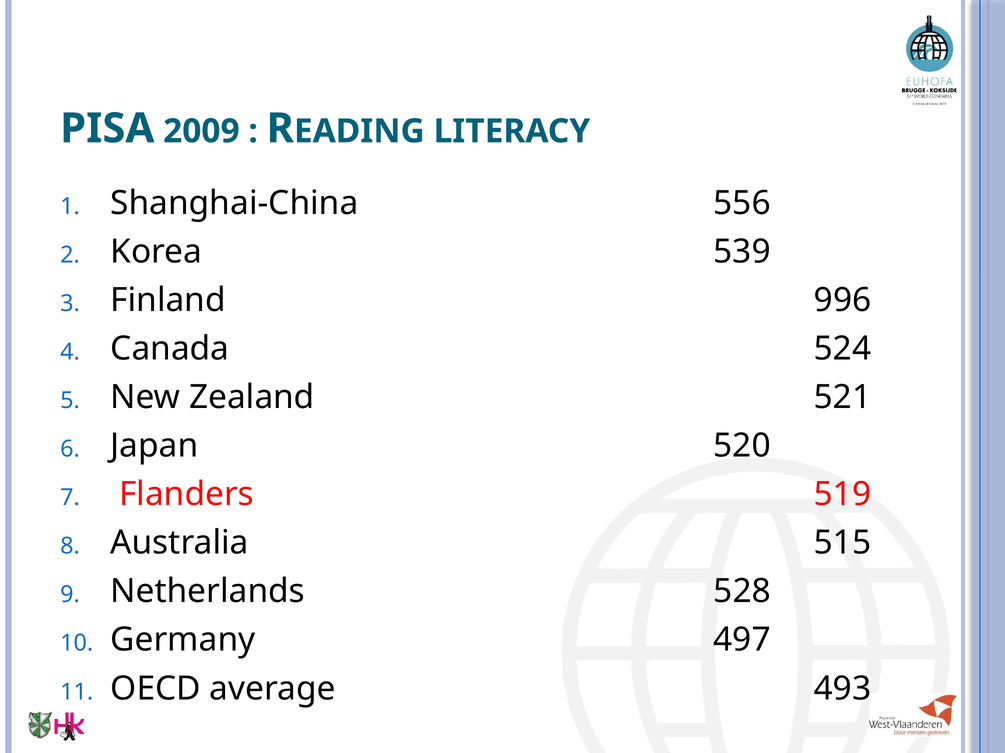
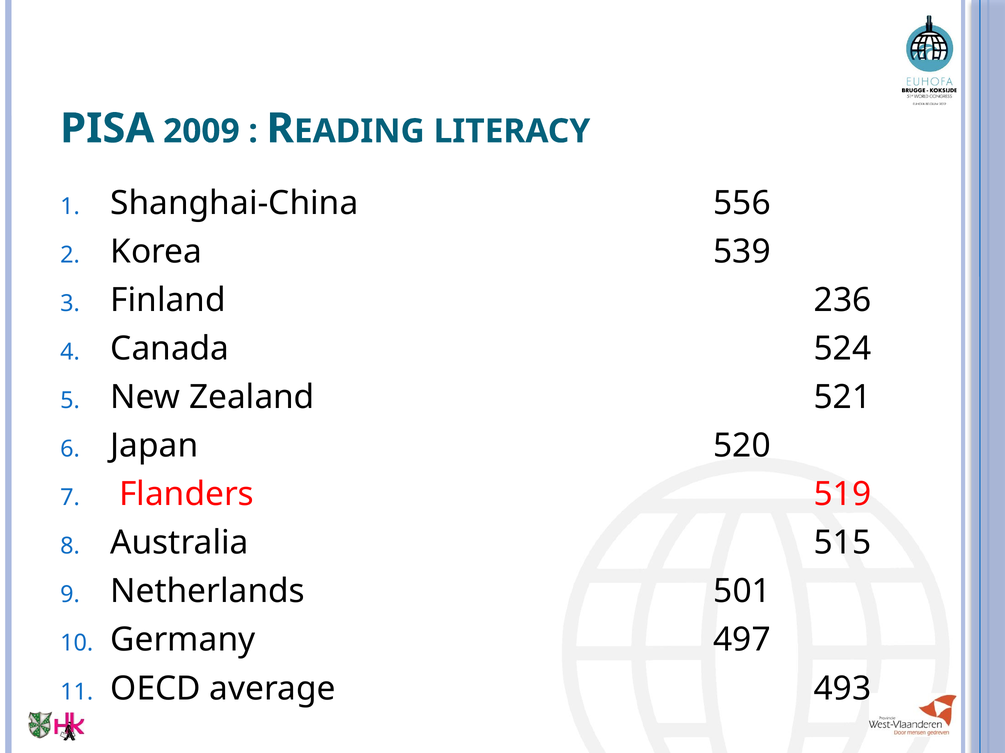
996: 996 -> 236
528: 528 -> 501
